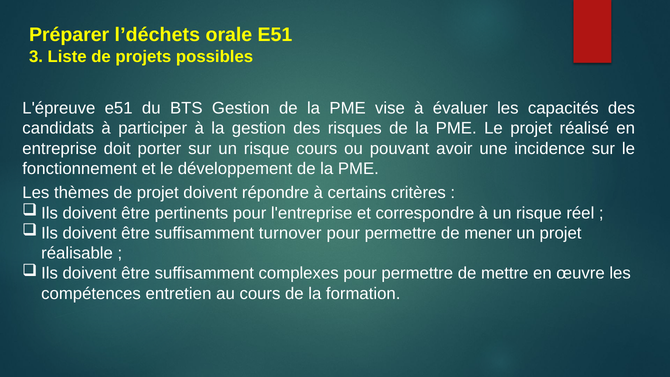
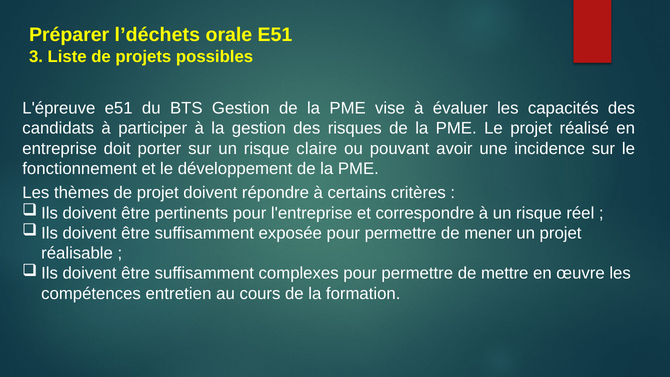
risque cours: cours -> claire
turnover: turnover -> exposée
